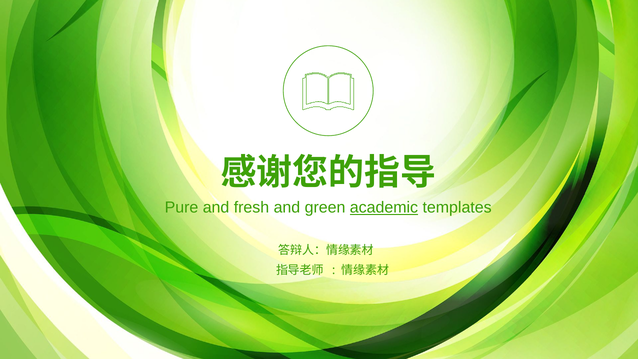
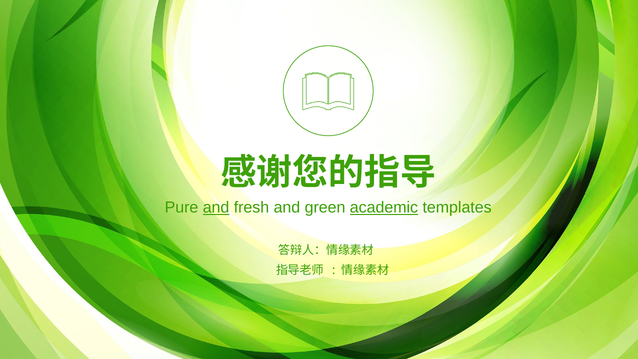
and at (216, 208) underline: none -> present
